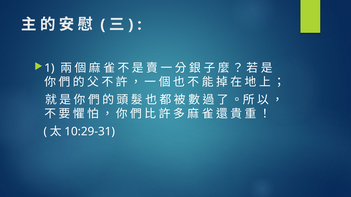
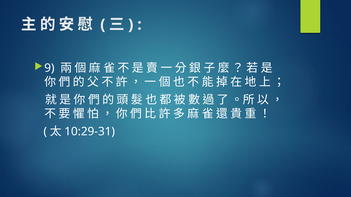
1: 1 -> 9
